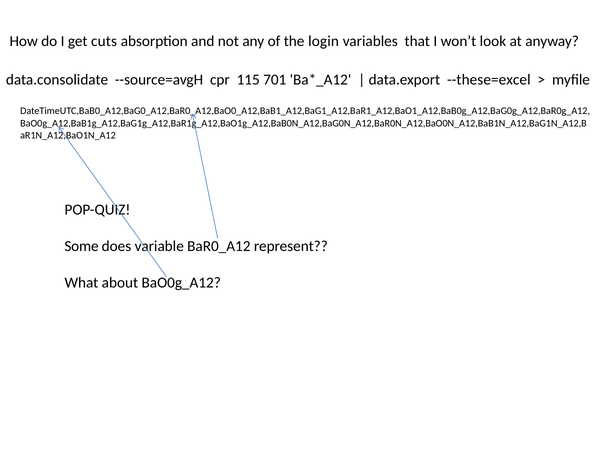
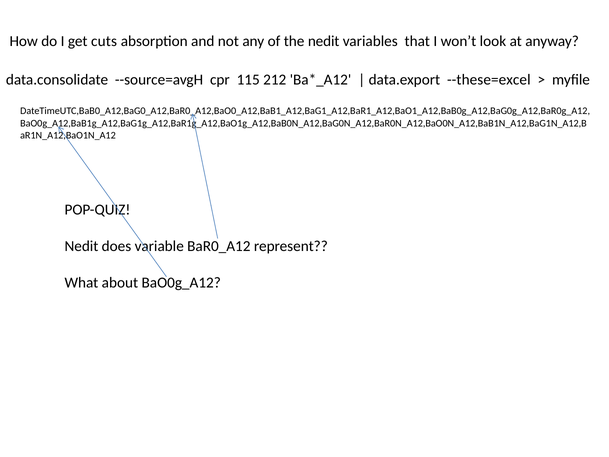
the login: login -> nedit
701: 701 -> 212
Some at (82, 246): Some -> Nedit
